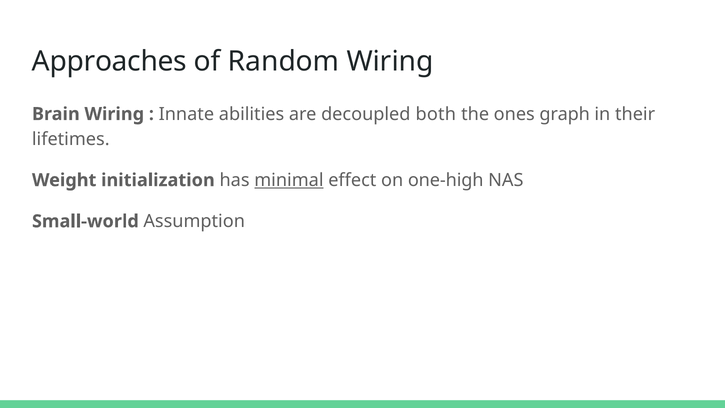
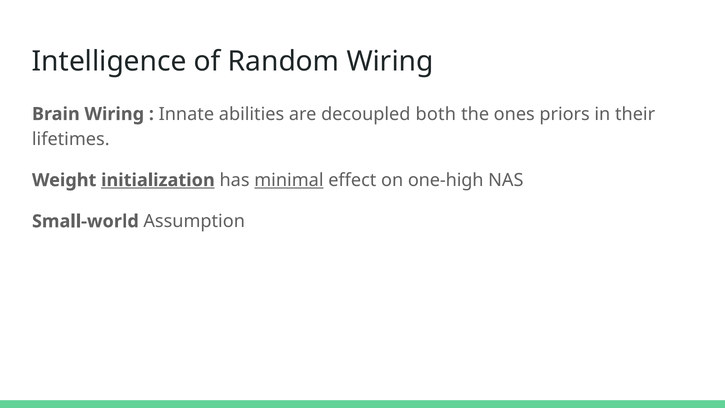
Approaches: Approaches -> Intelligence
graph: graph -> priors
initialization underline: none -> present
